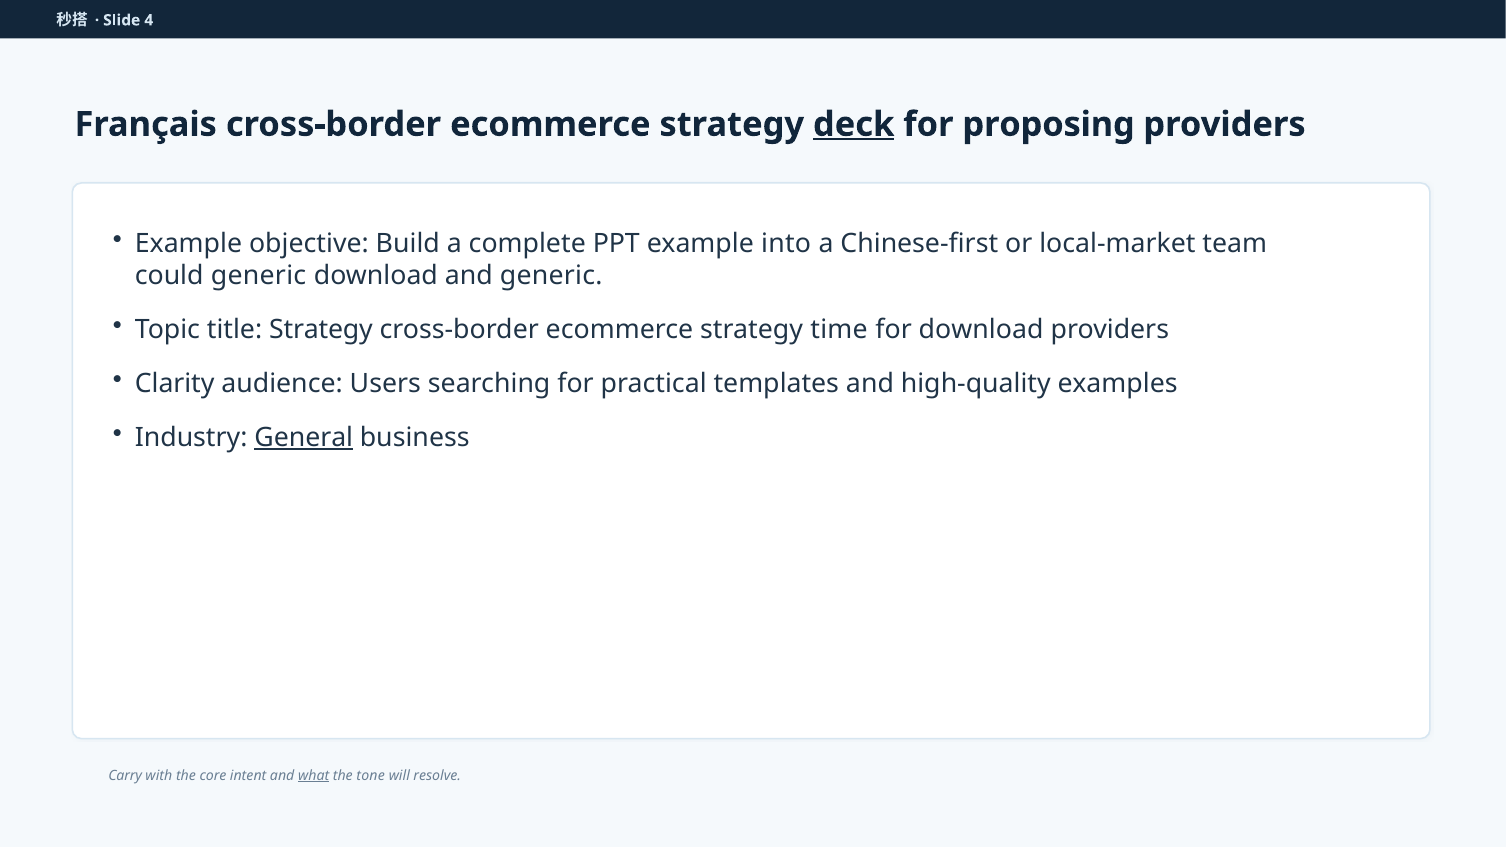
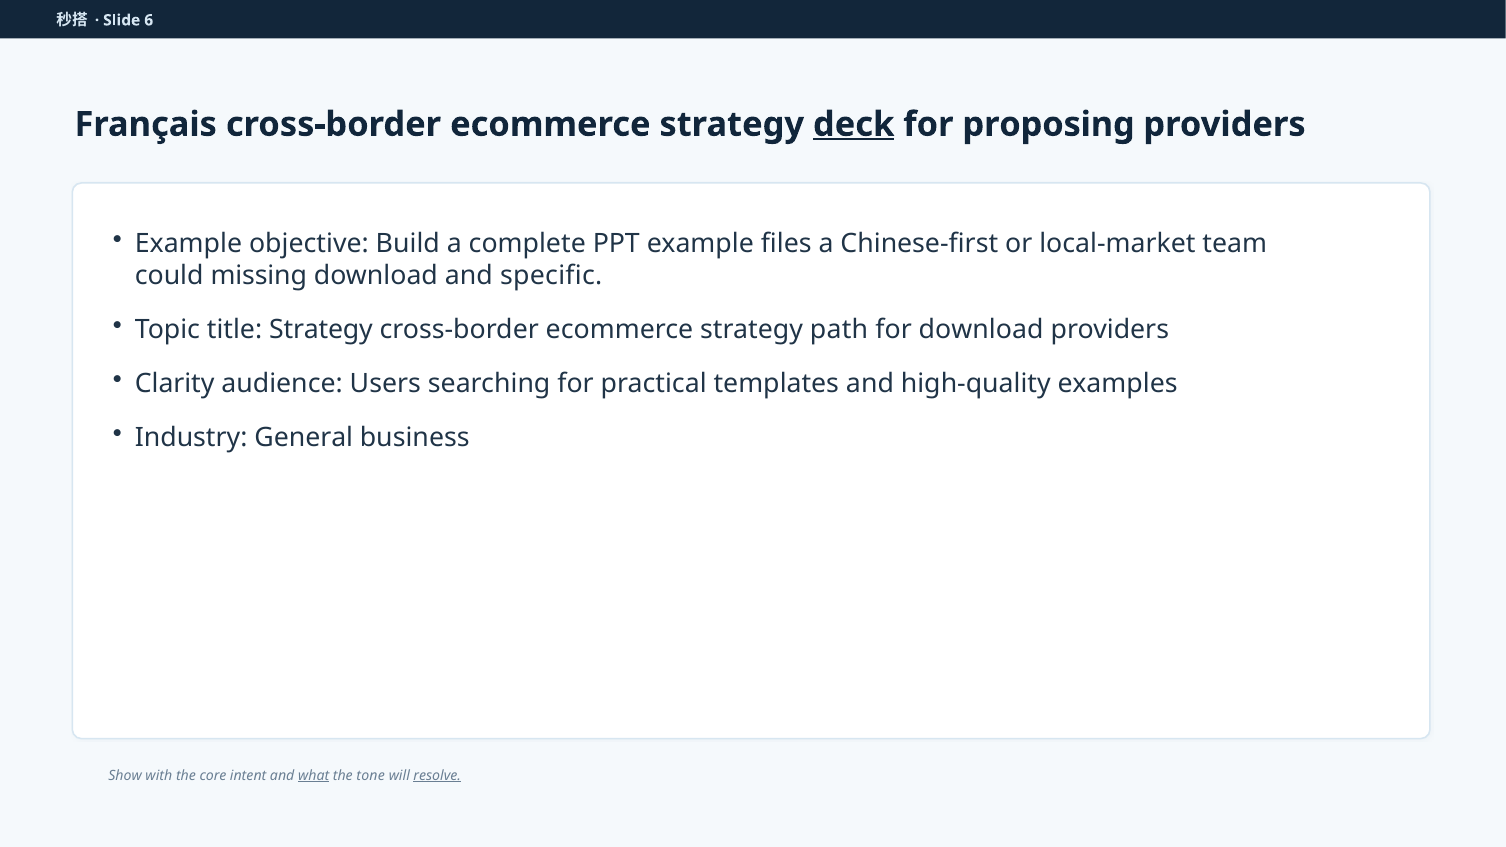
4: 4 -> 6
into: into -> files
could generic: generic -> missing
and generic: generic -> specific
time: time -> path
General underline: present -> none
Carry: Carry -> Show
resolve underline: none -> present
